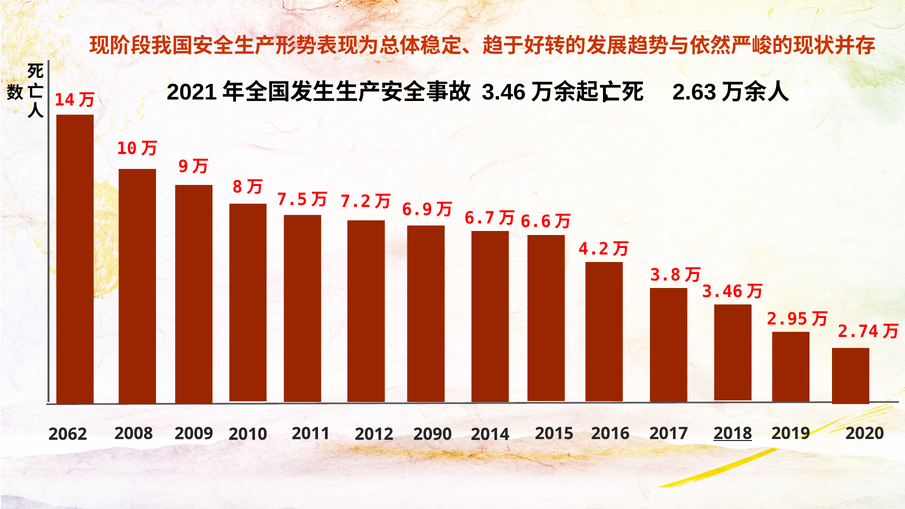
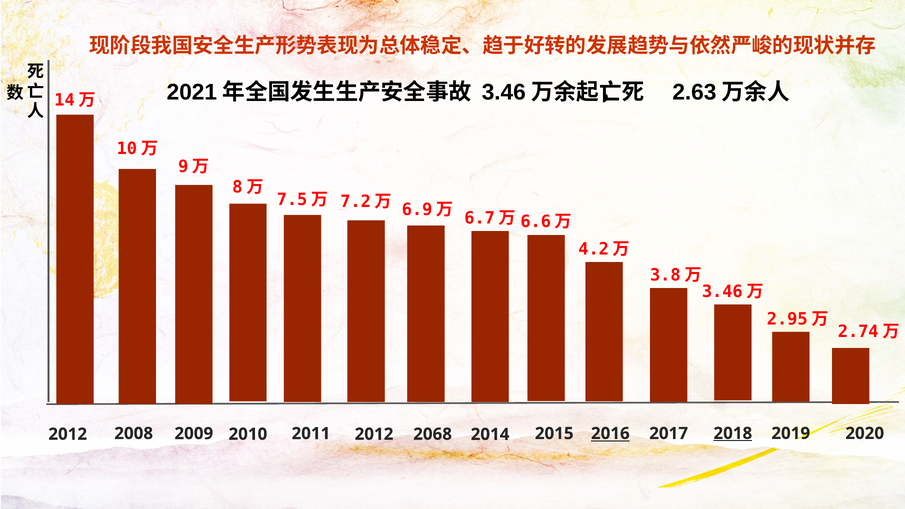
2090: 2090 -> 2068
2016 underline: none -> present
2062 at (68, 434): 2062 -> 2012
